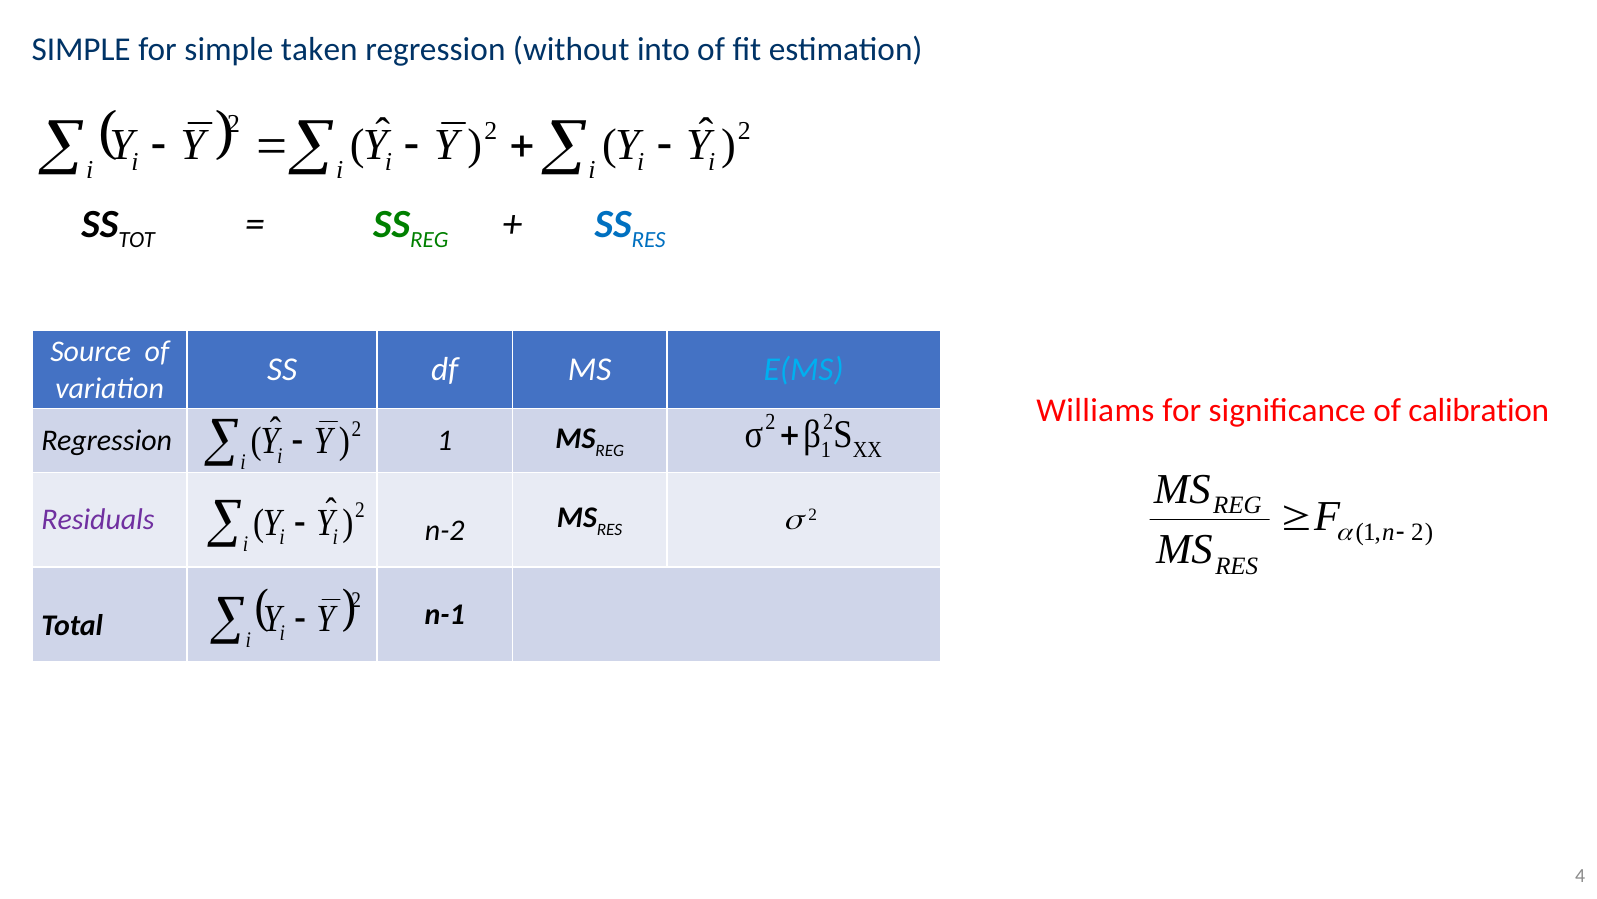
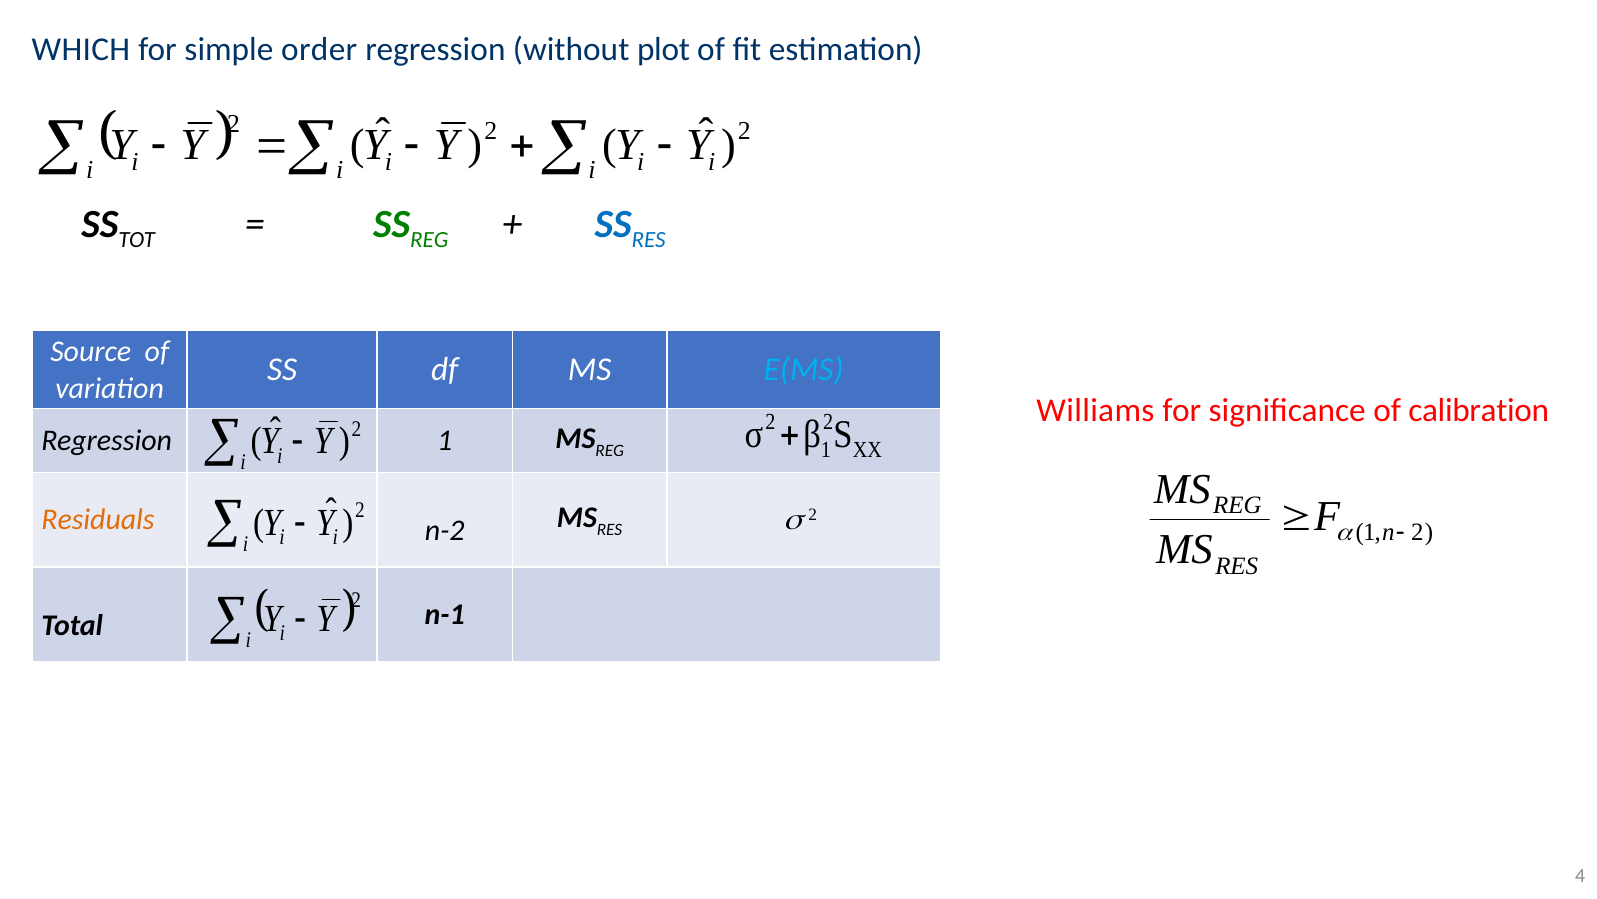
SIMPLE at (81, 50): SIMPLE -> WHICH
taken: taken -> order
into: into -> plot
Residuals colour: purple -> orange
